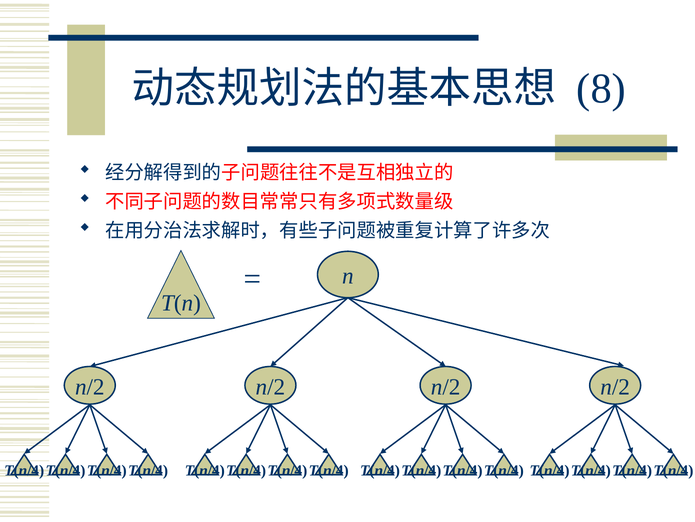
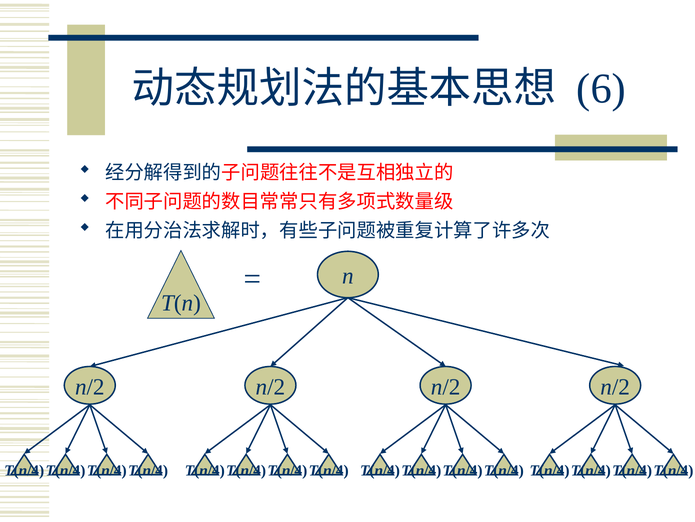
8: 8 -> 6
